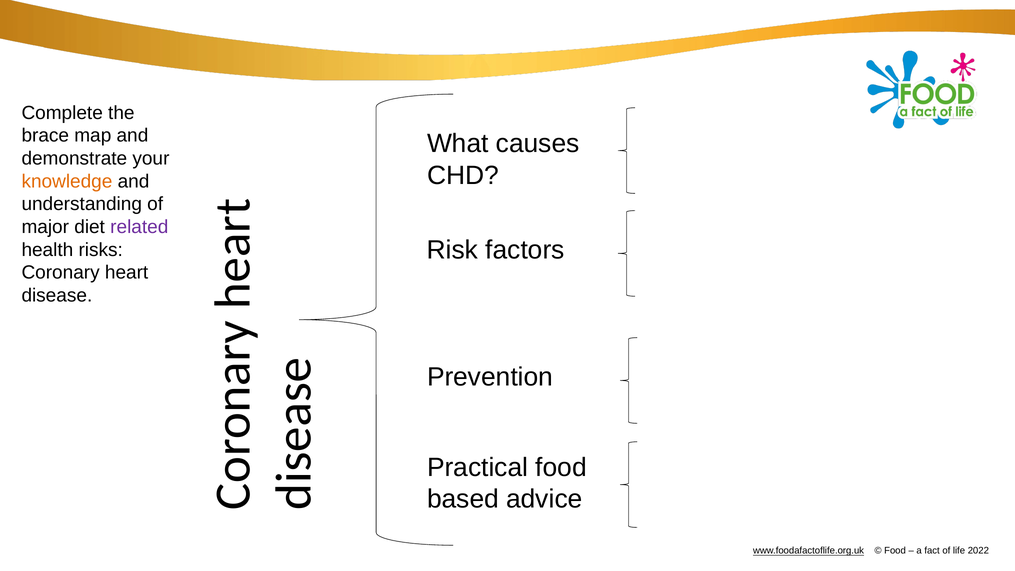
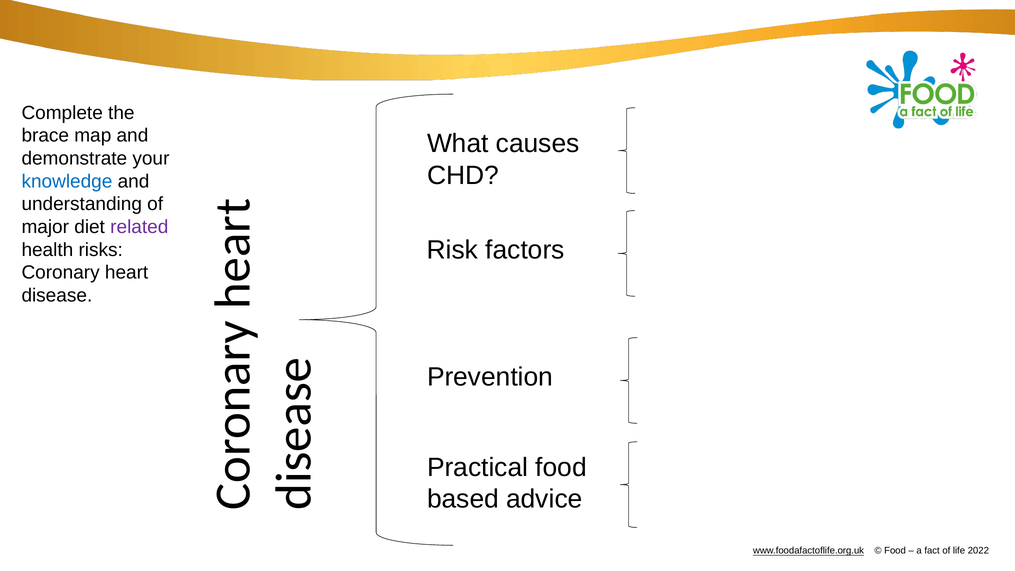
knowledge colour: orange -> blue
